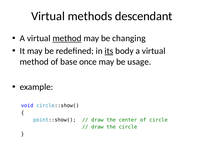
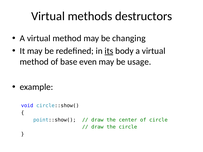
descendant: descendant -> destructors
method at (67, 38) underline: present -> none
once: once -> even
